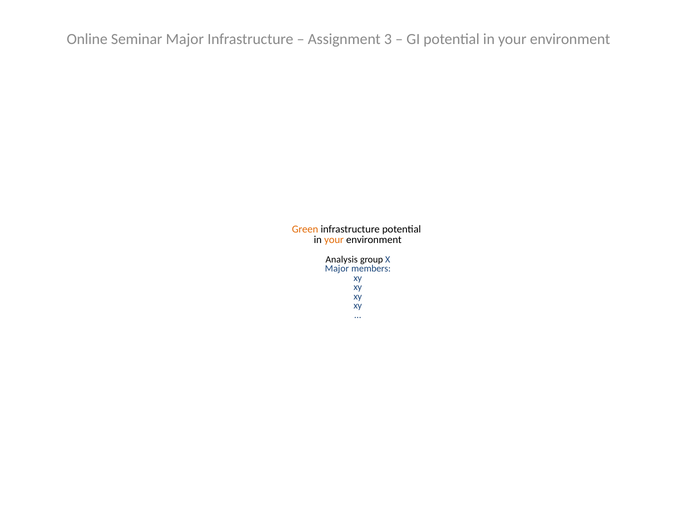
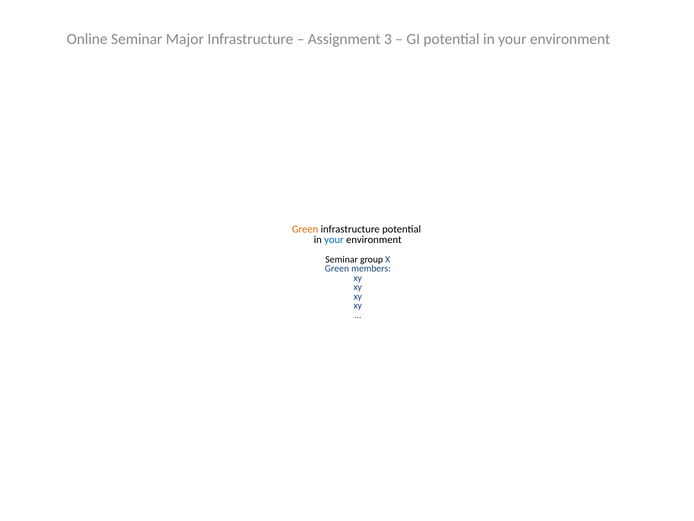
your at (334, 239) colour: orange -> blue
Analysis at (342, 259): Analysis -> Seminar
Major at (337, 268): Major -> Green
